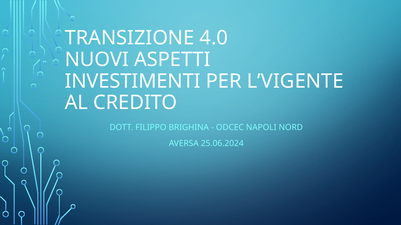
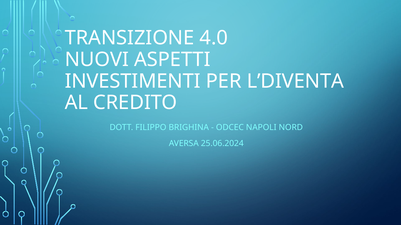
L’VIGENTE: L’VIGENTE -> L’DIVENTA
